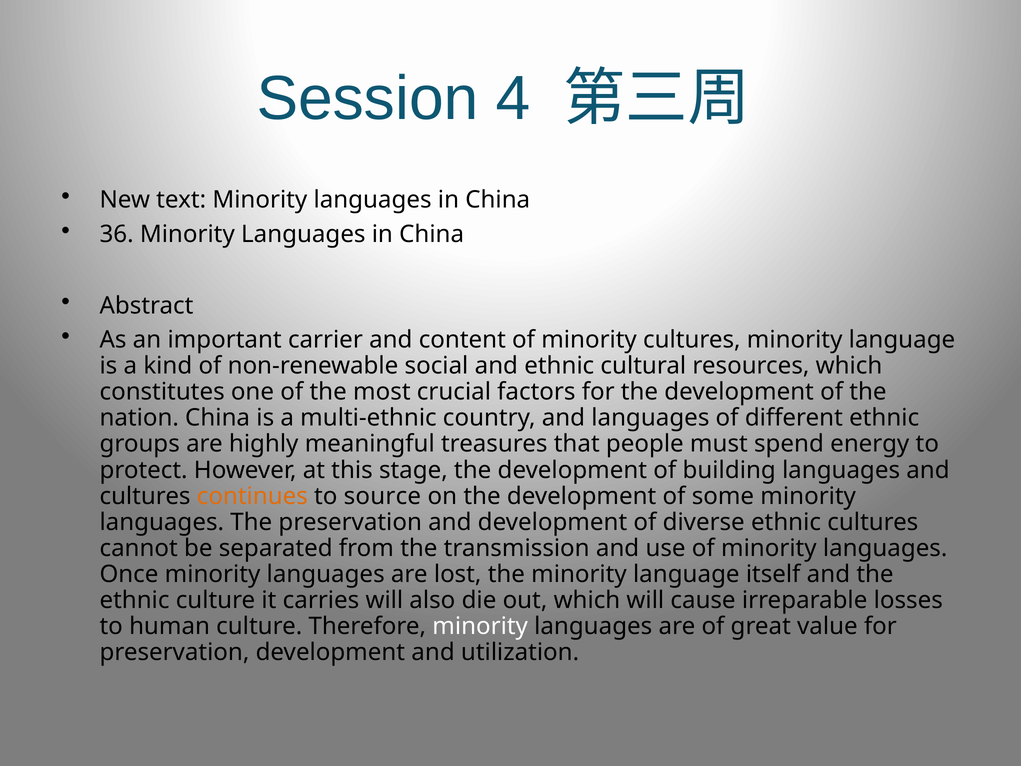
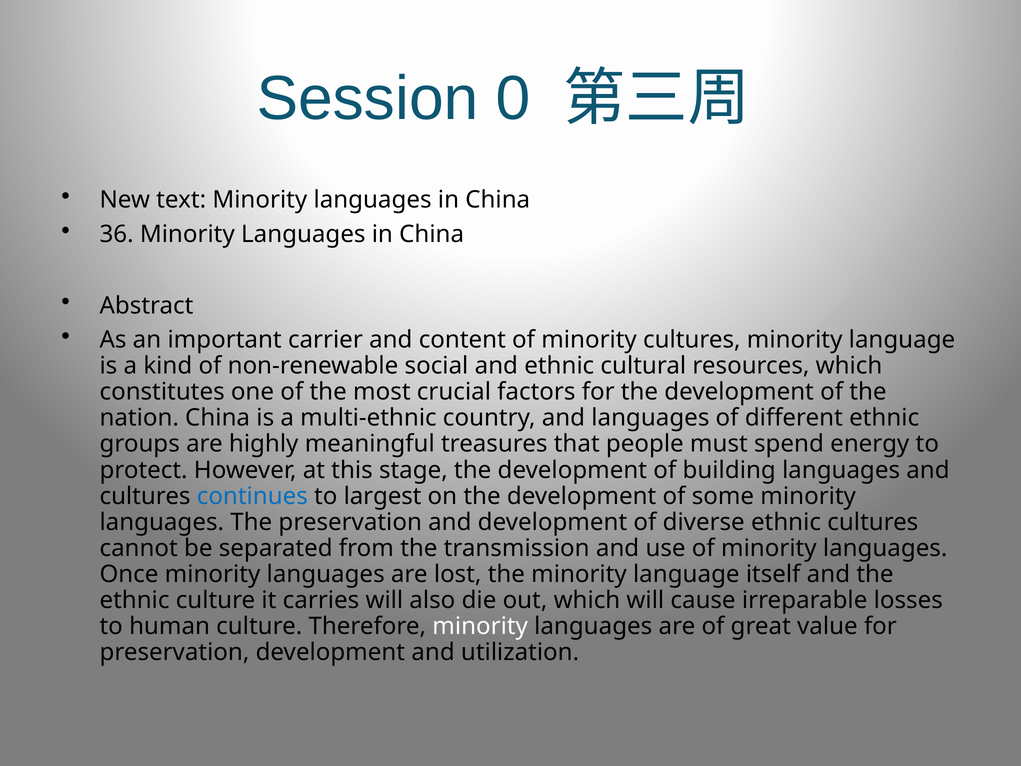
4: 4 -> 0
continues colour: orange -> blue
source: source -> largest
